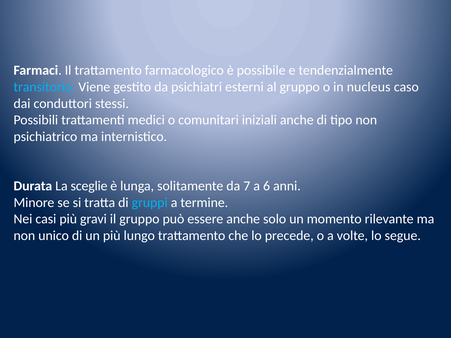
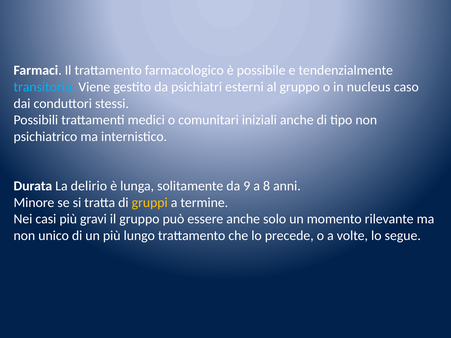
sceglie: sceglie -> delirio
7: 7 -> 9
6: 6 -> 8
gruppi colour: light blue -> yellow
